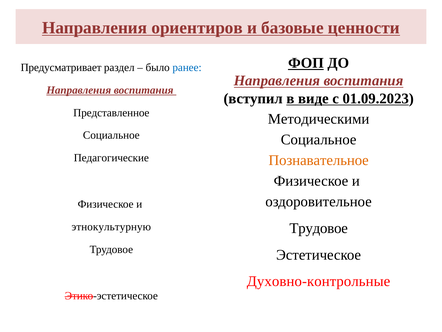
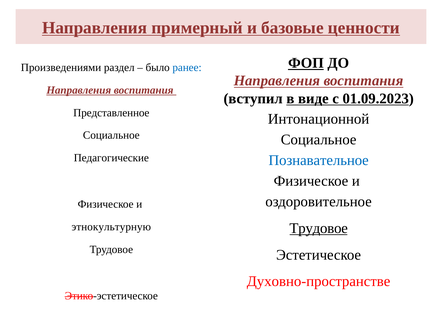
ориентиров: ориентиров -> примерный
Предусматривает: Предусматривает -> Произведениями
Методическими: Методическими -> Интонационной
Познавательное colour: orange -> blue
Трудовое at (319, 228) underline: none -> present
Духовно-контрольные: Духовно-контрольные -> Духовно-пространстве
